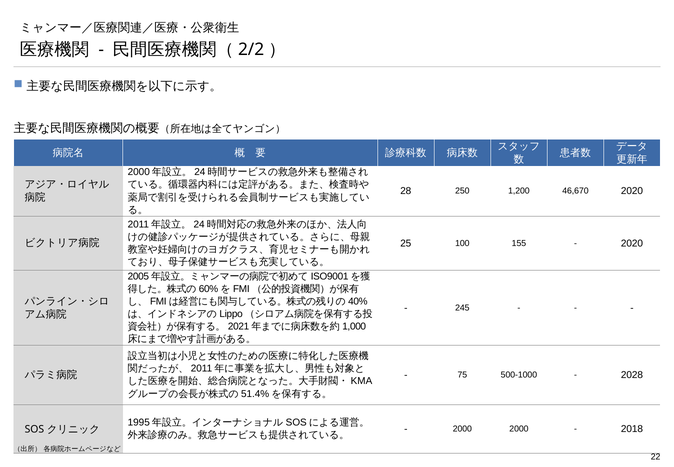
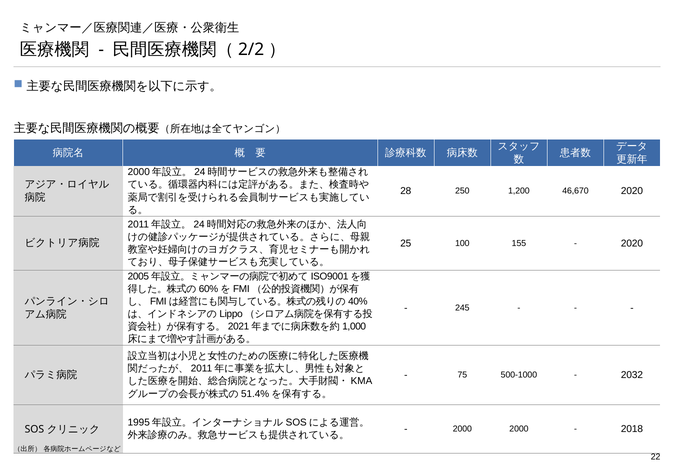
2028: 2028 -> 2032
